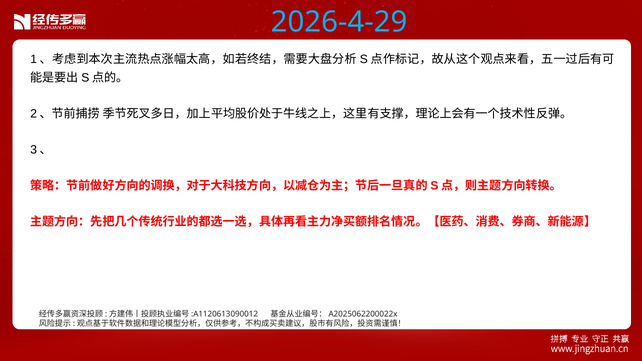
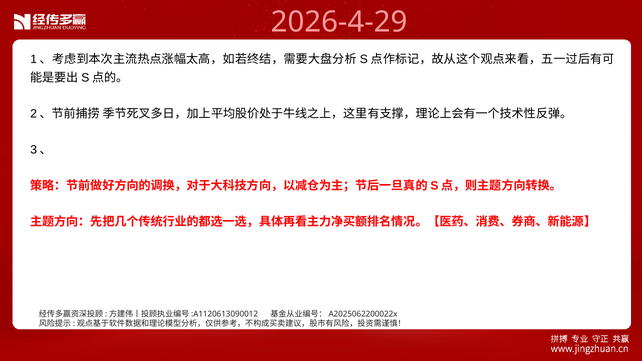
2026-4-29 colour: light blue -> pink
